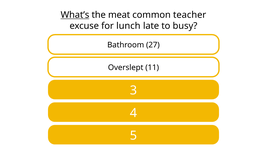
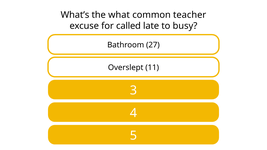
What’s underline: present -> none
meat: meat -> what
lunch: lunch -> called
